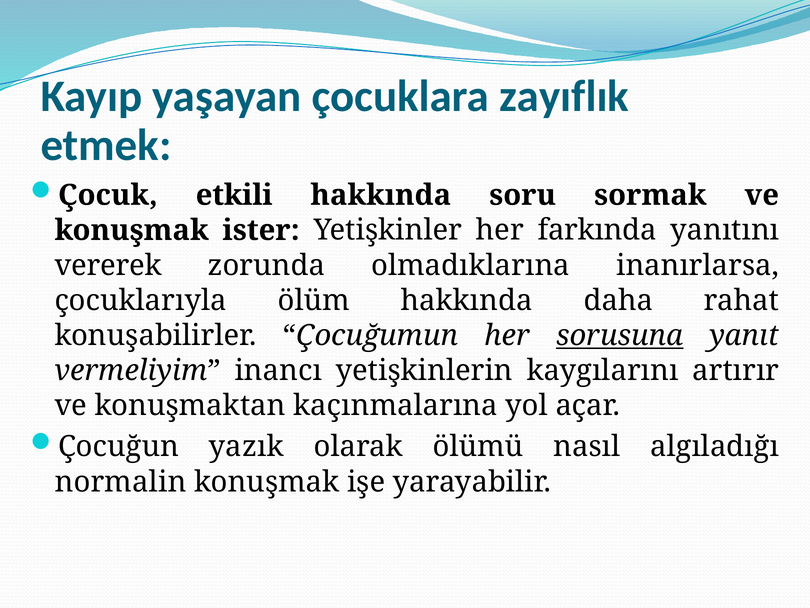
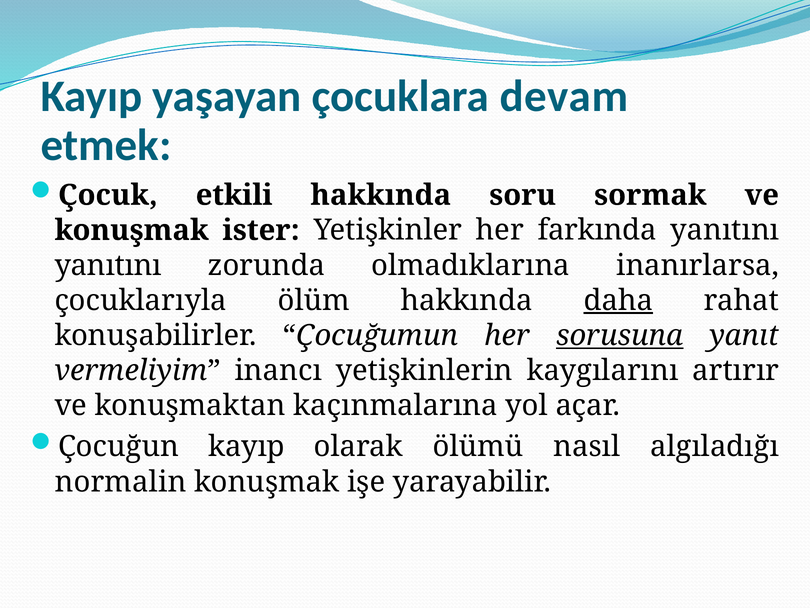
zayıflık: zayıflık -> devam
vererek at (108, 265): vererek -> yanıtını
daha underline: none -> present
Çocuğun yazık: yazık -> kayıp
